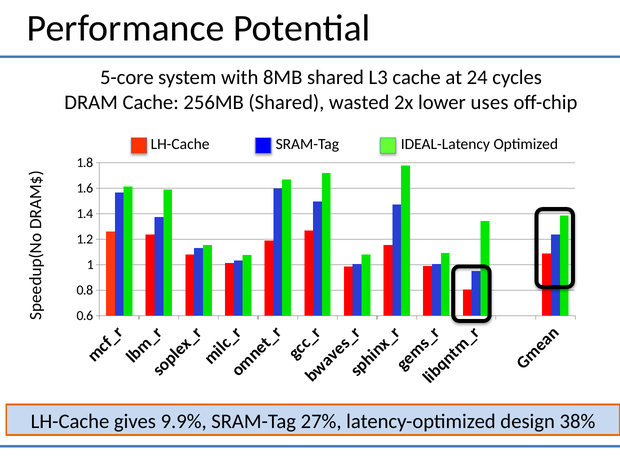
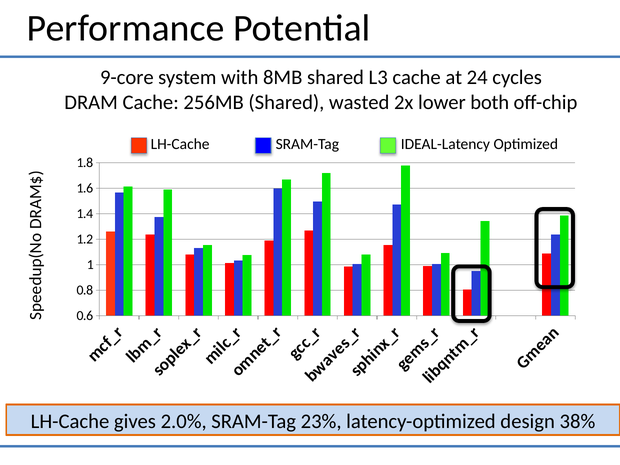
5-core: 5-core -> 9-core
uses: uses -> both
9.9%: 9.9% -> 2.0%
27%: 27% -> 23%
